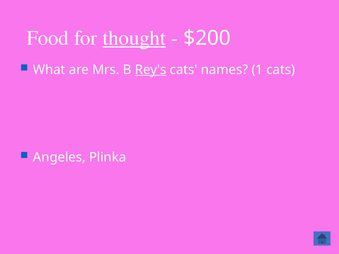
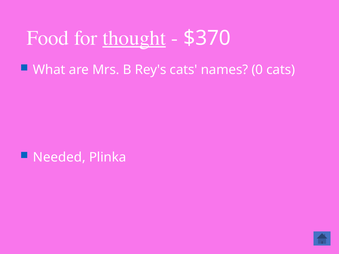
$200: $200 -> $370
Rey's underline: present -> none
1: 1 -> 0
Angeles: Angeles -> Needed
